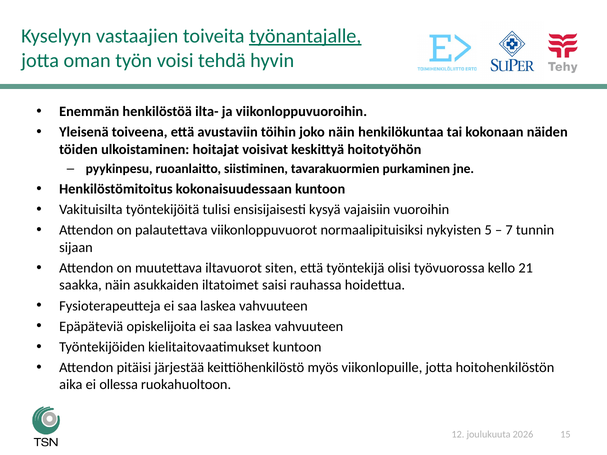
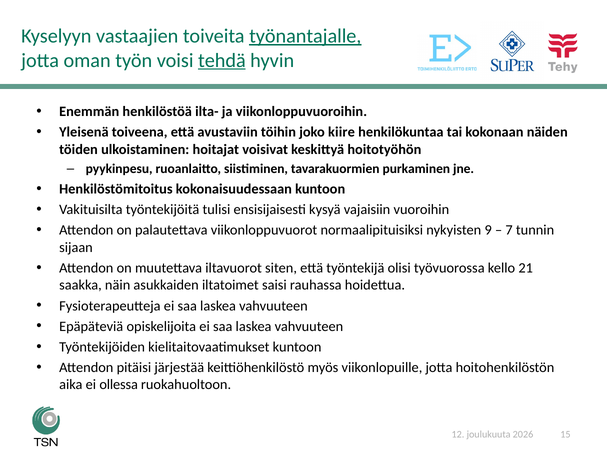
tehdä underline: none -> present
joko näin: näin -> kiire
5: 5 -> 9
